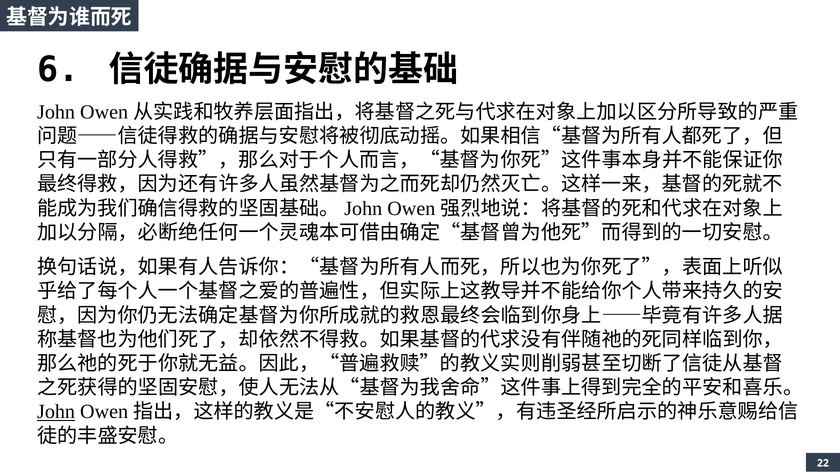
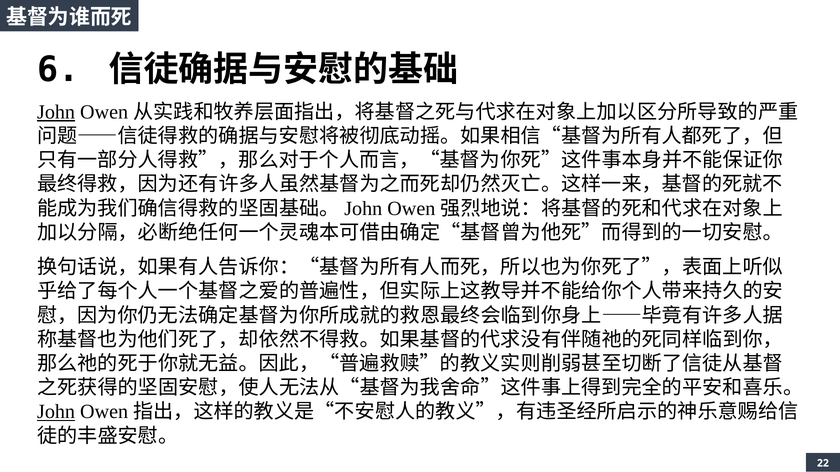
John at (56, 112) underline: none -> present
